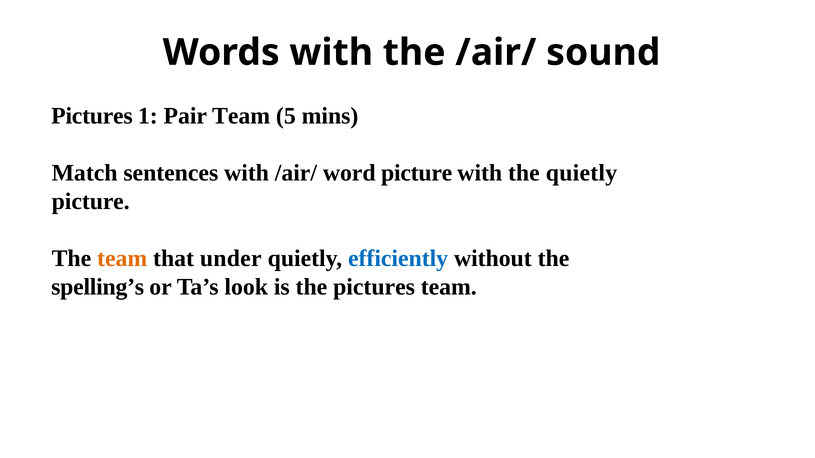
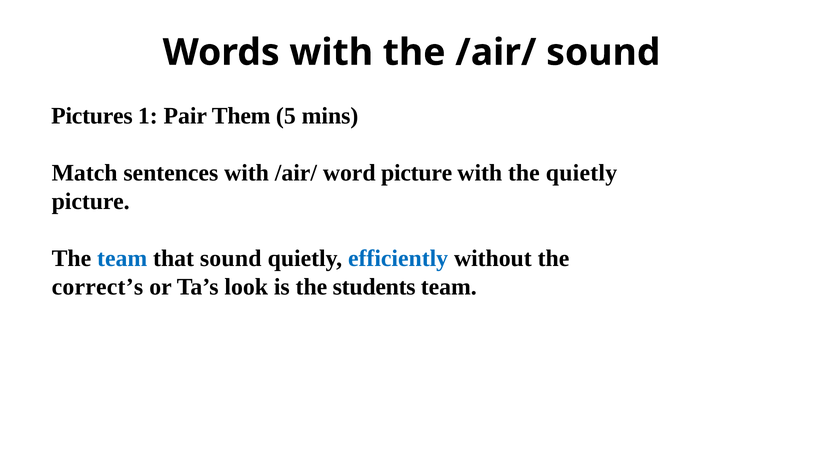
Pair Team: Team -> Them
team at (122, 259) colour: orange -> blue
that under: under -> sound
spelling’s: spelling’s -> correct’s
the pictures: pictures -> students
